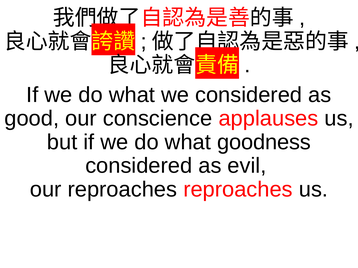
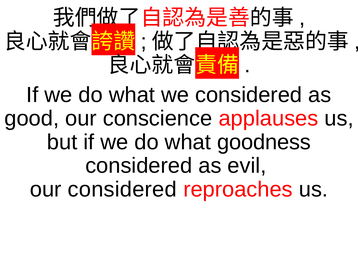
our reproaches: reproaches -> considered
